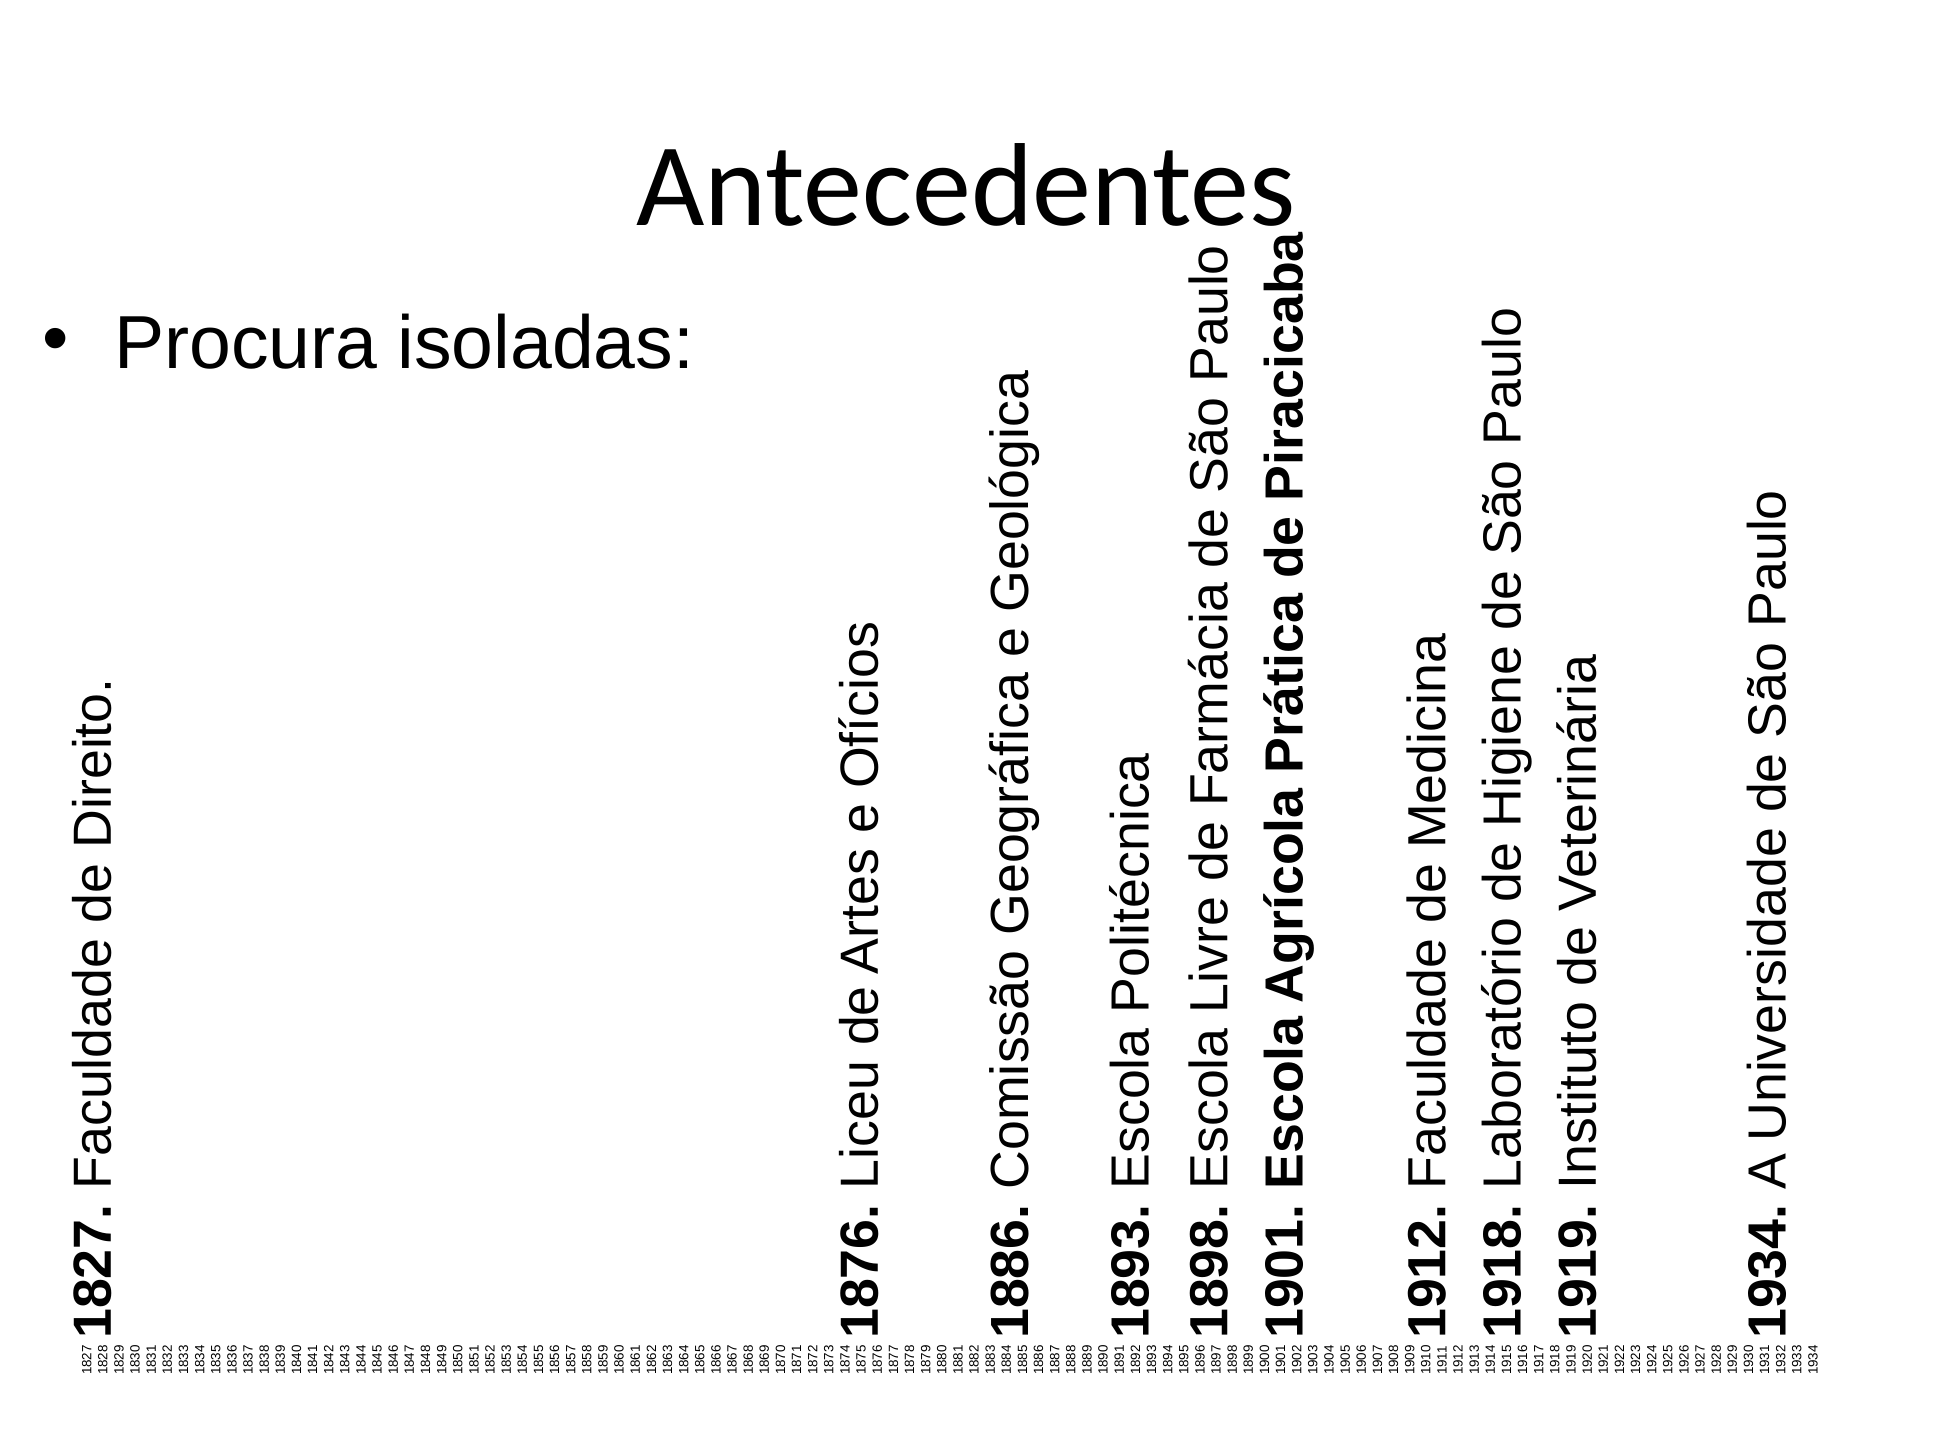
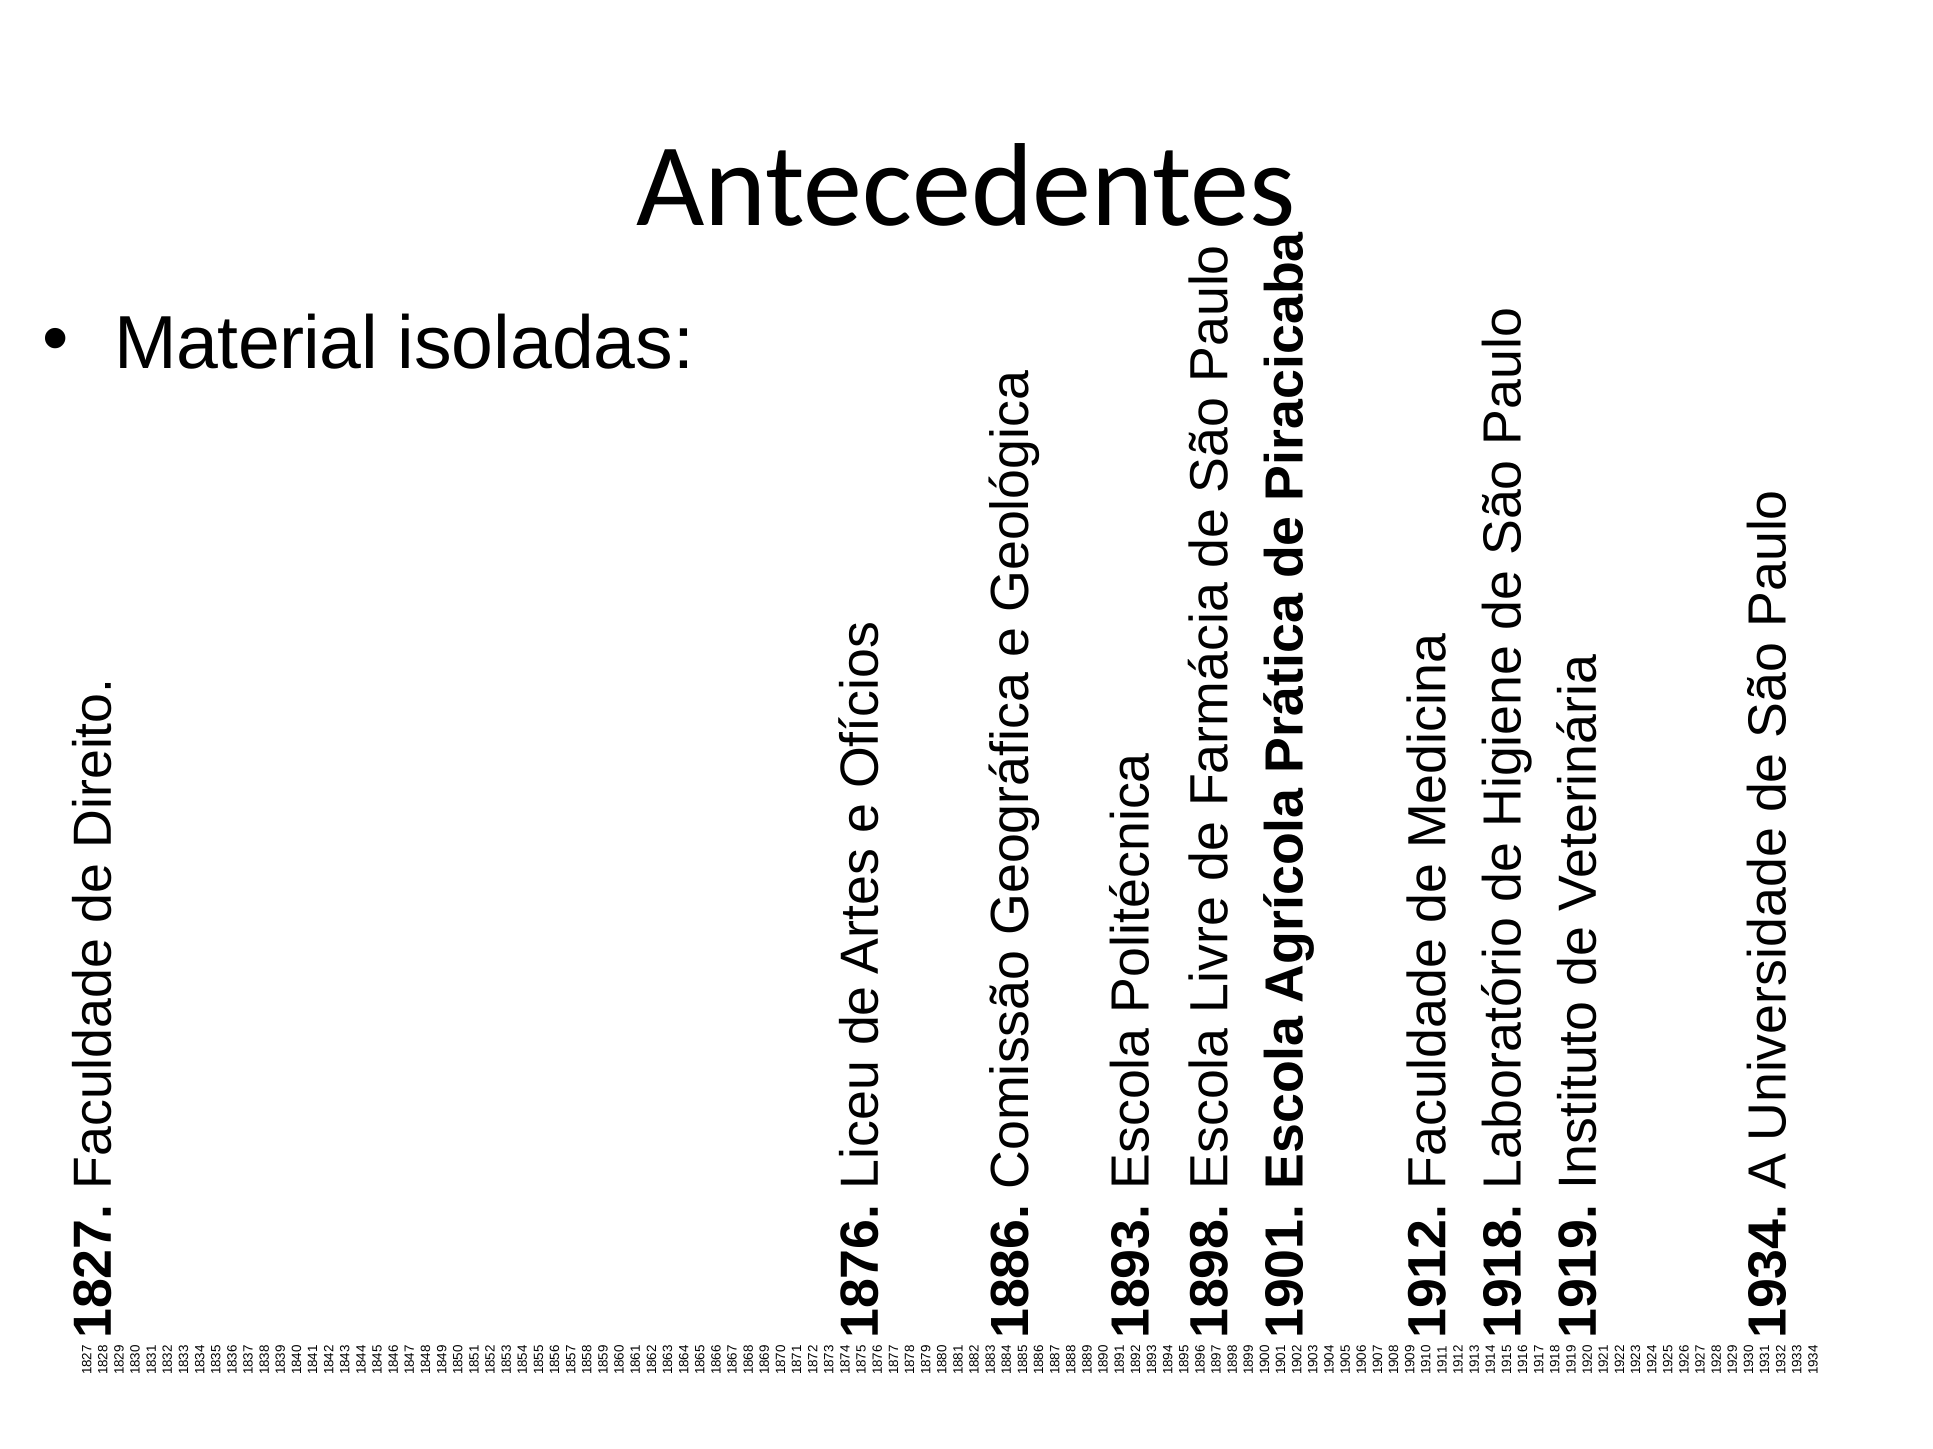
Procura: Procura -> Material
